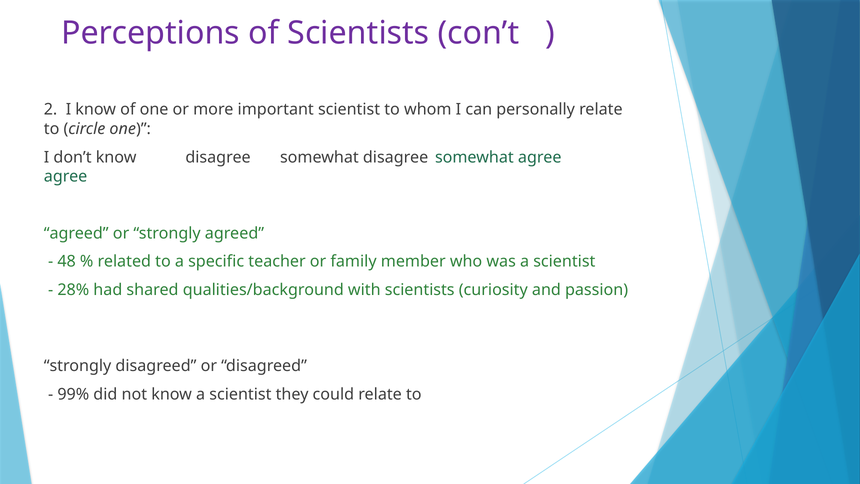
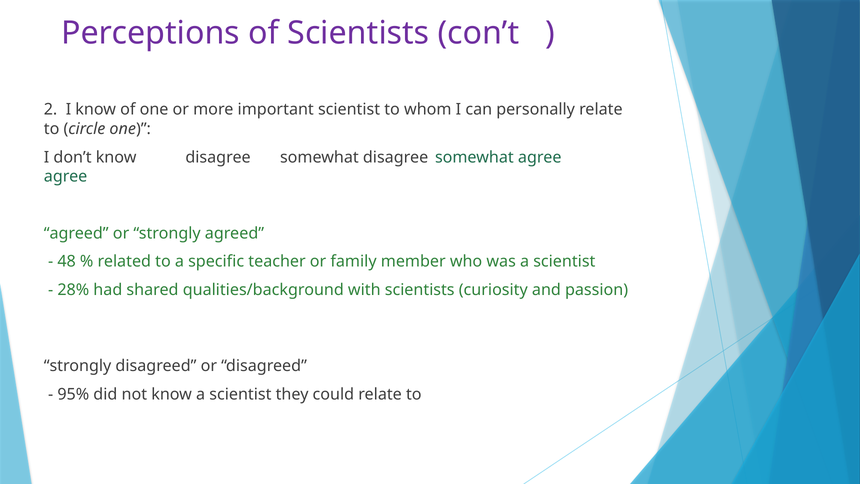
99%: 99% -> 95%
